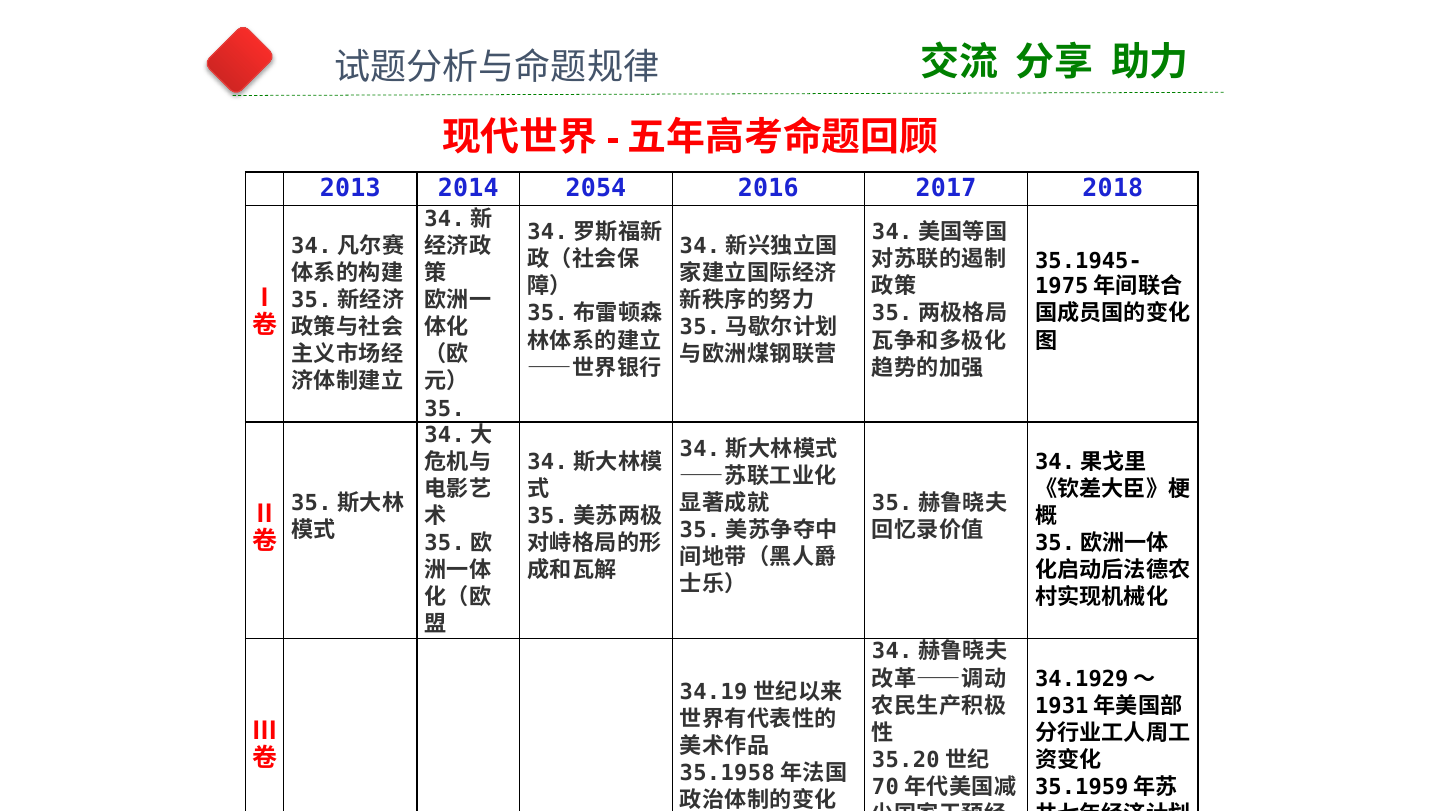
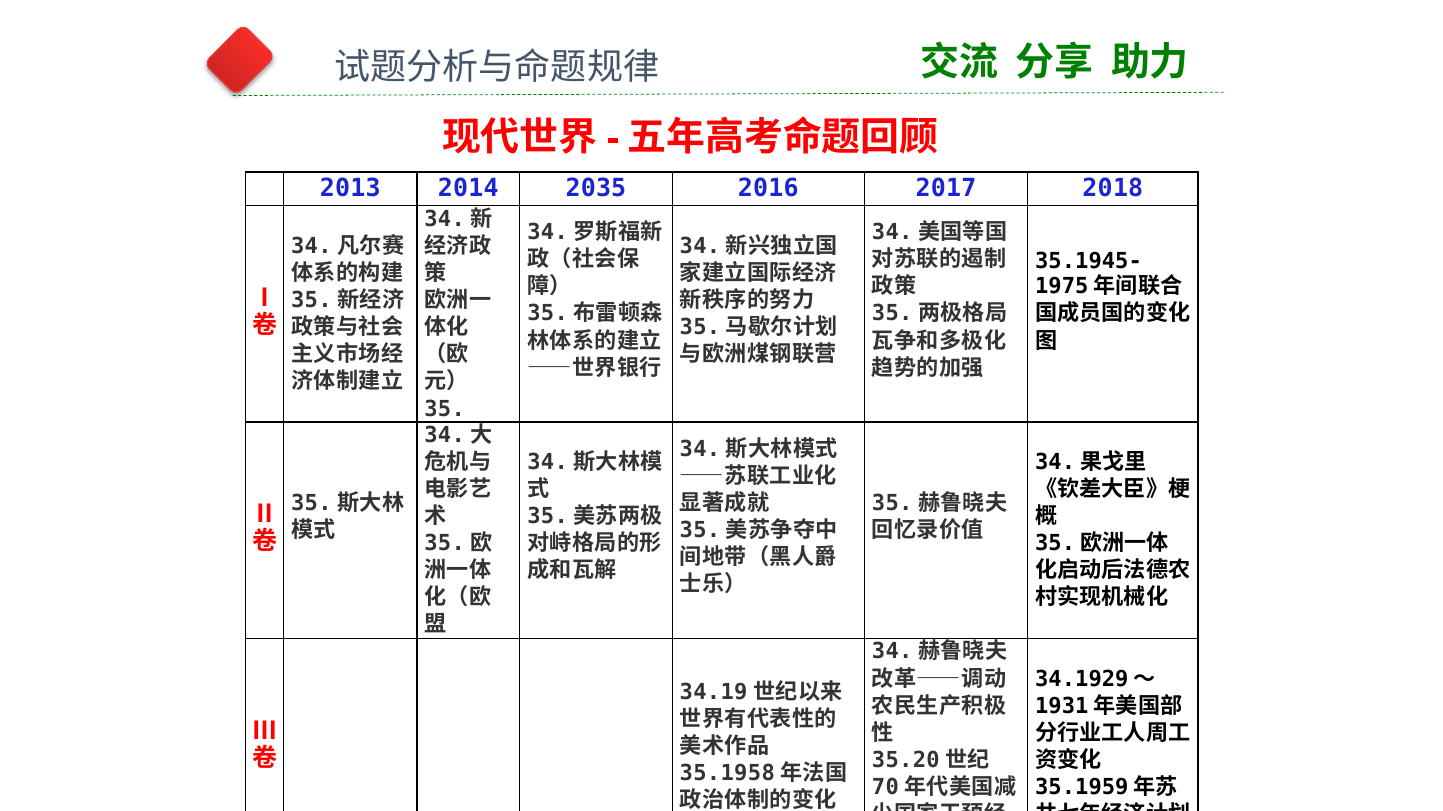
2054: 2054 -> 2035
